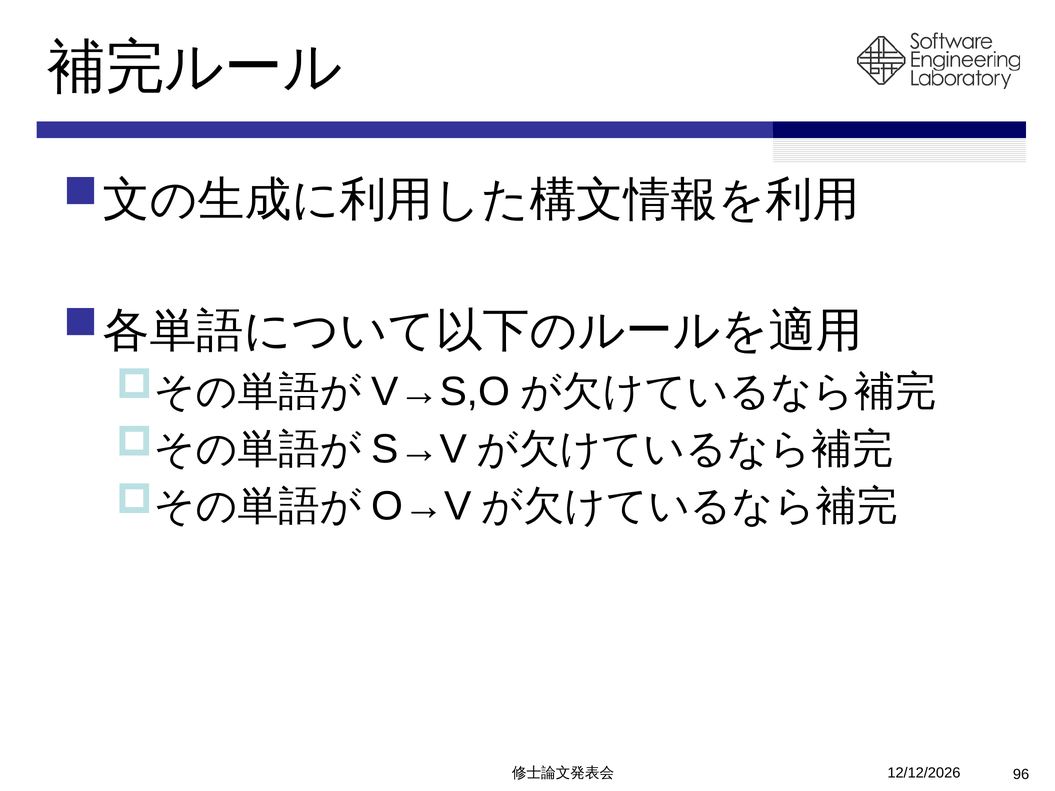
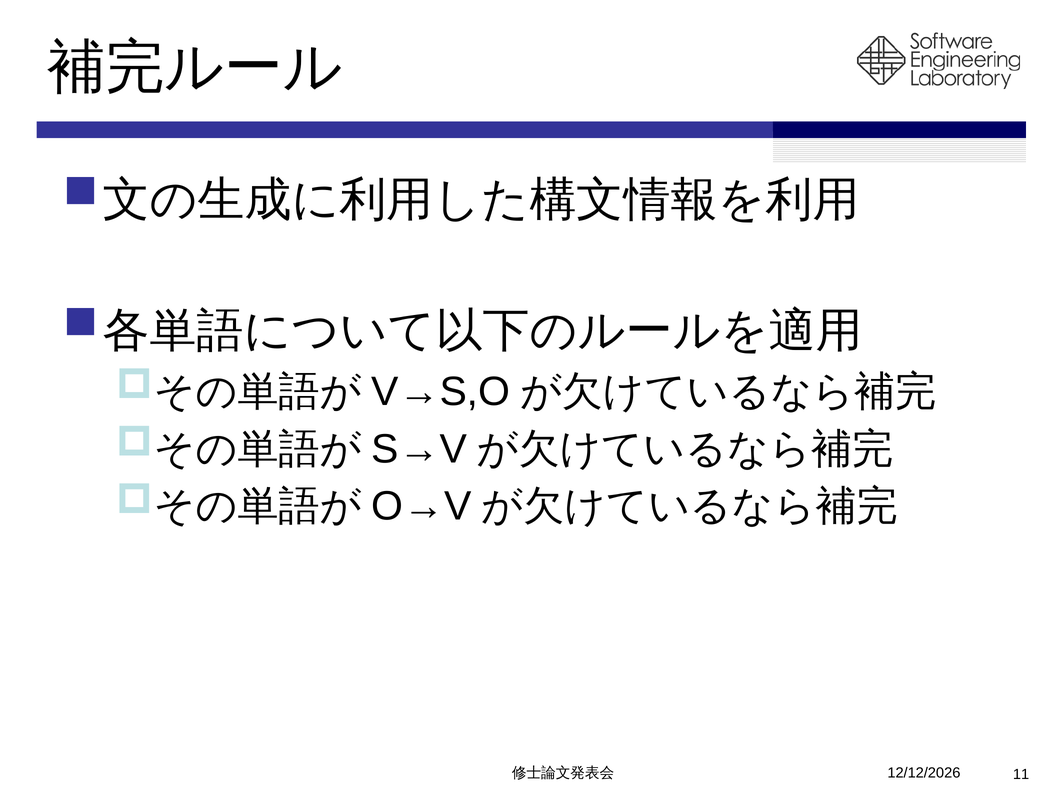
96: 96 -> 11
